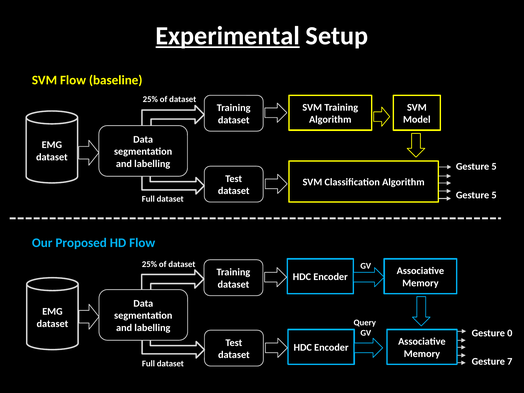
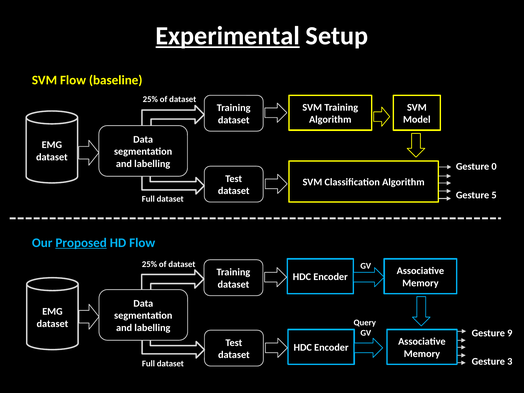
5 at (494, 167): 5 -> 0
Proposed underline: none -> present
0: 0 -> 9
7: 7 -> 3
